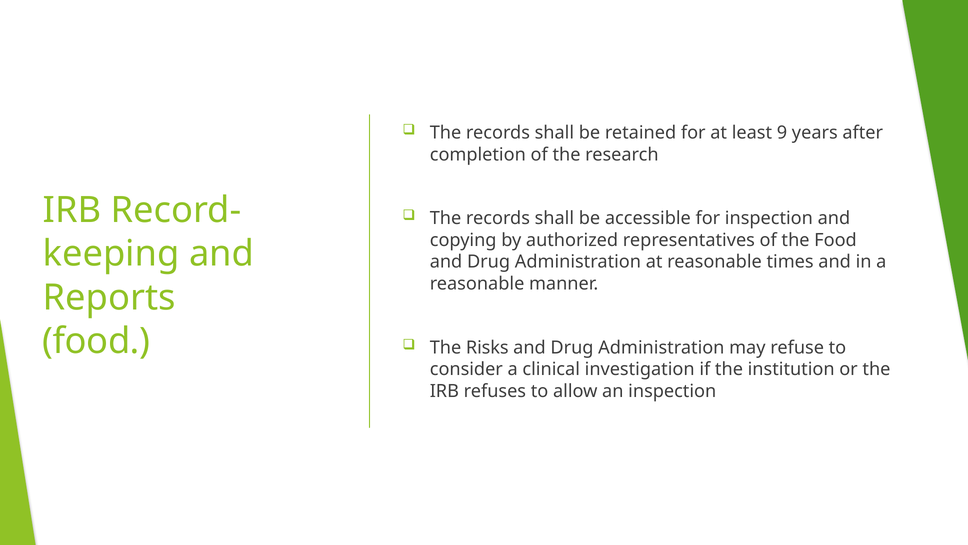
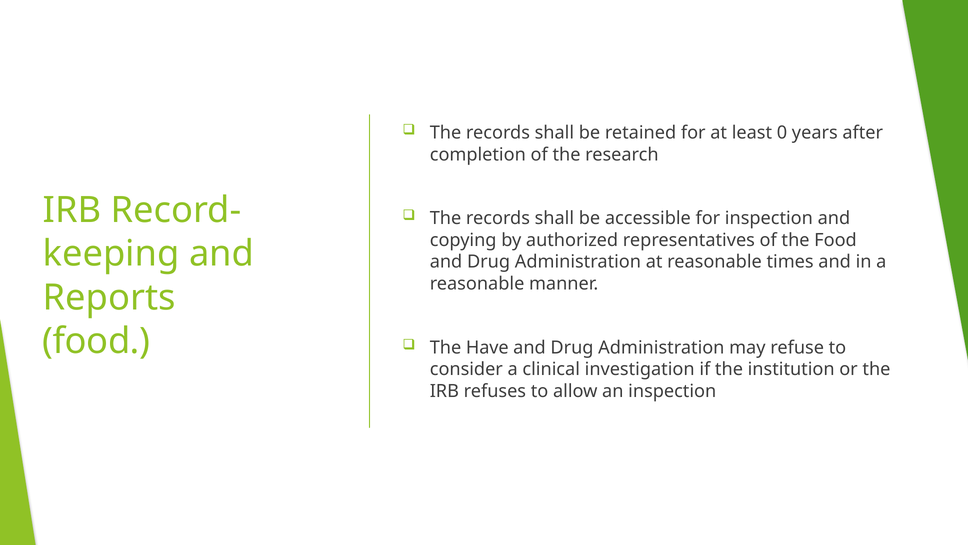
9: 9 -> 0
Risks: Risks -> Have
